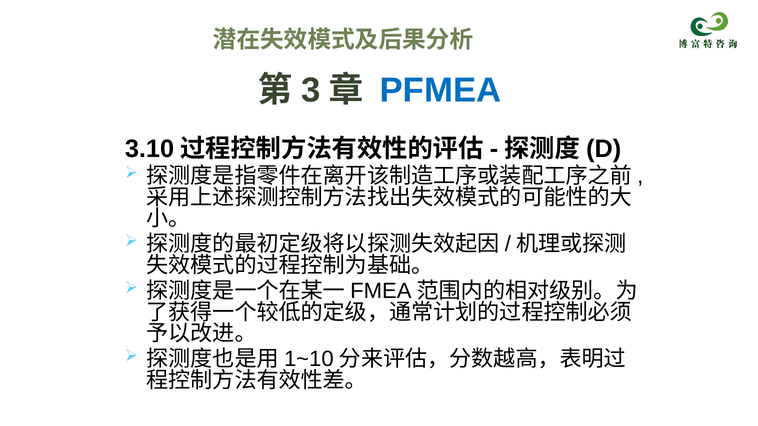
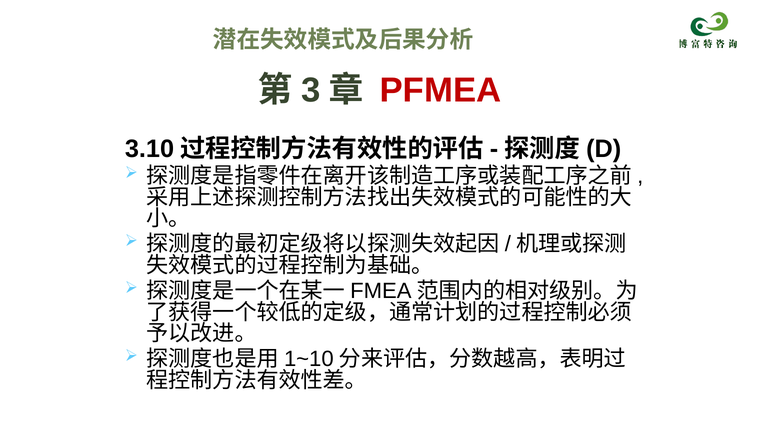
PFMEA colour: blue -> red
